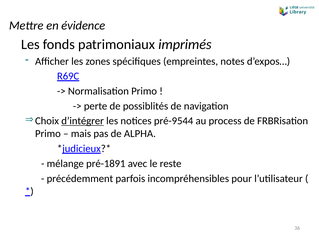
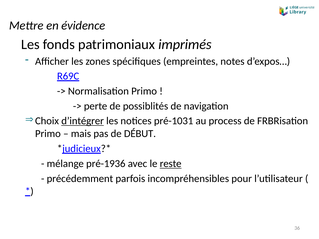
pré-9544: pré-9544 -> pré-1031
ALPHA: ALPHA -> DÉBUT
pré-1891: pré-1891 -> pré-1936
reste underline: none -> present
